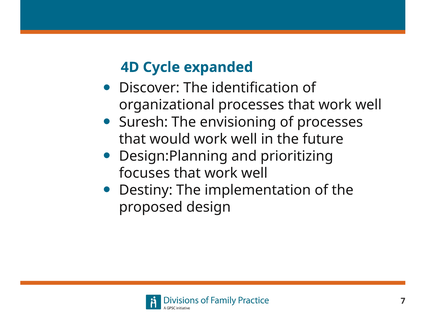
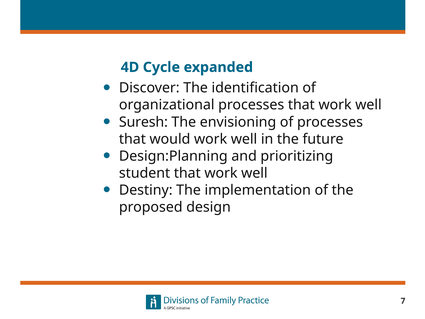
focuses: focuses -> student
